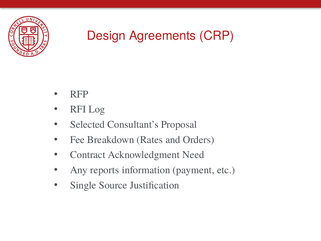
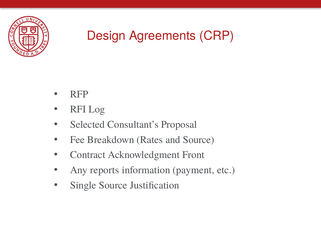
and Orders: Orders -> Source
Need: Need -> Front
